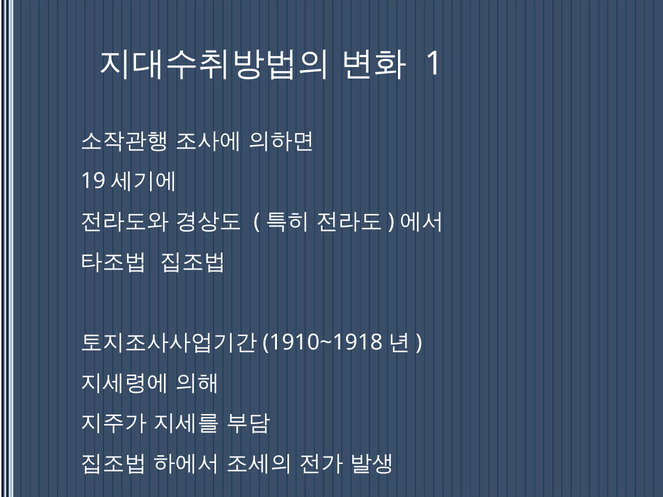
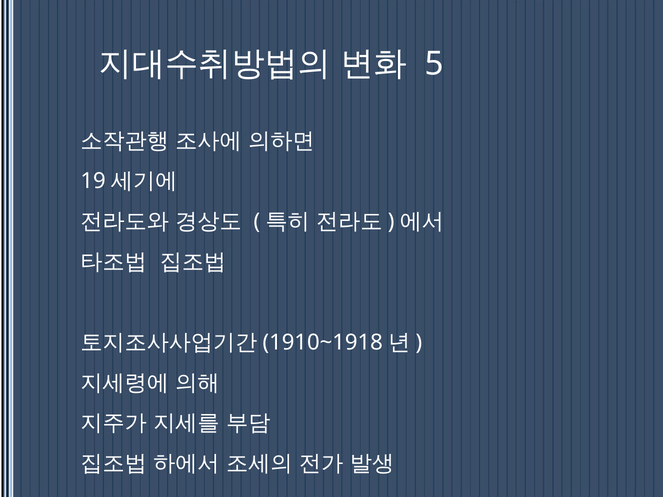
1: 1 -> 5
